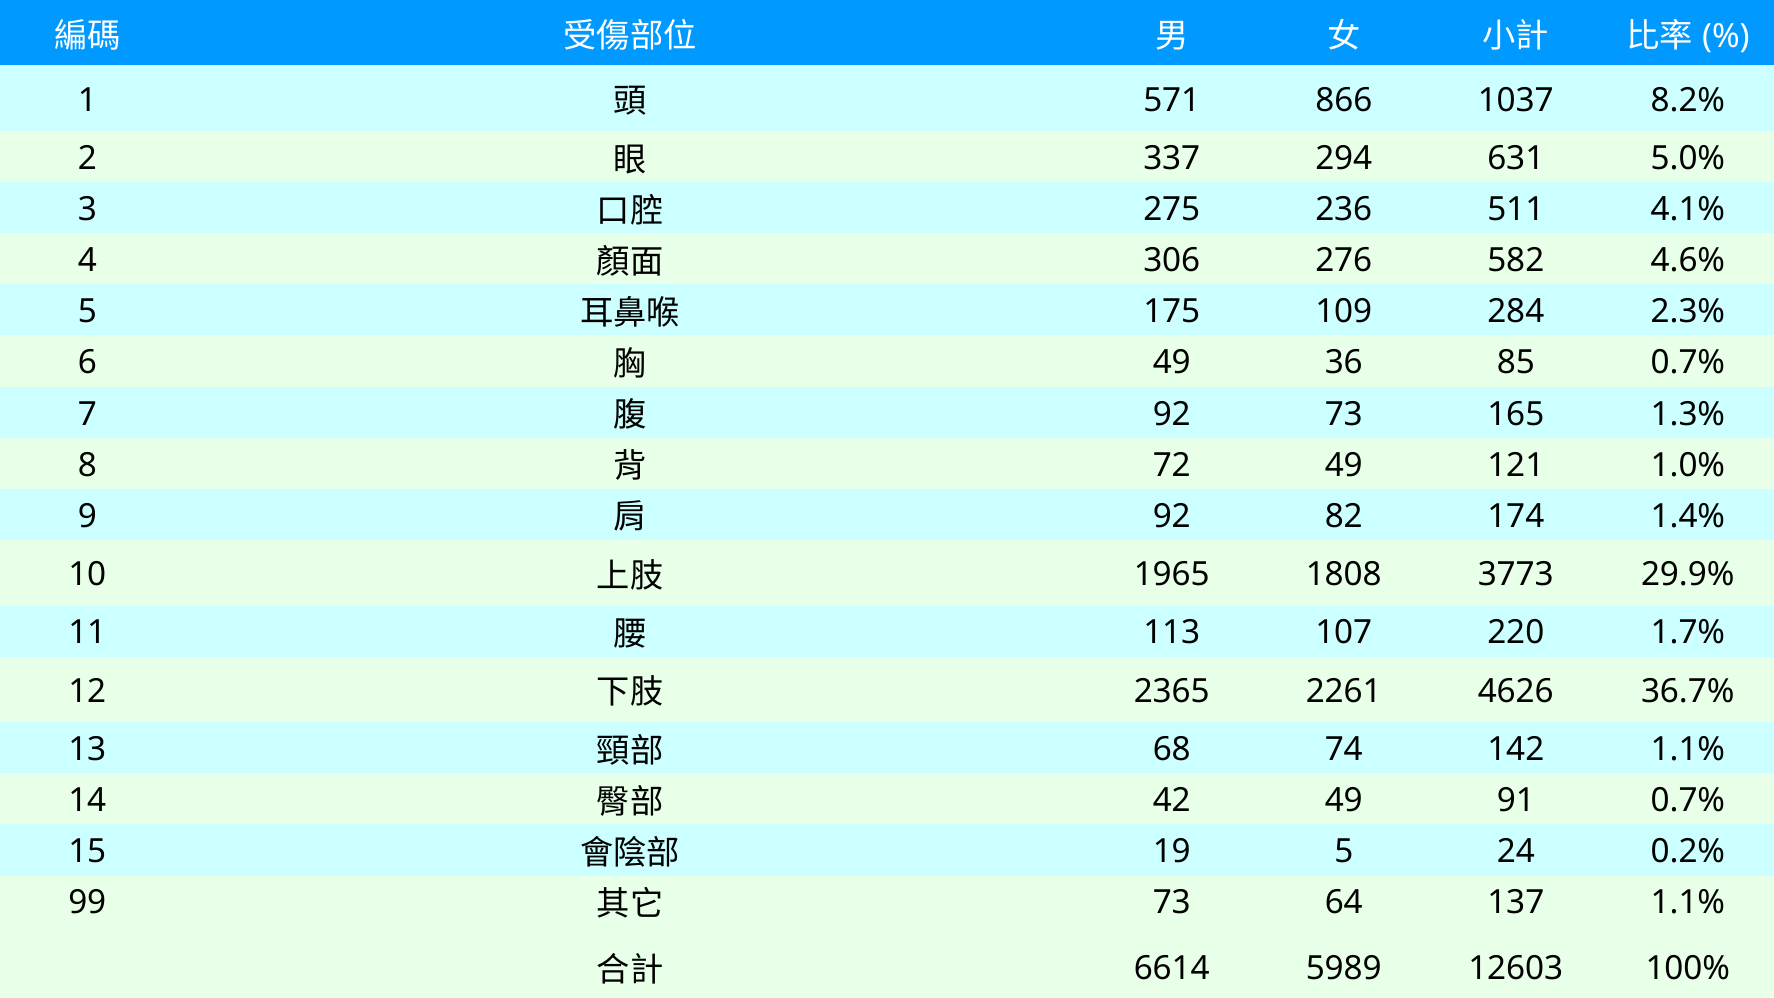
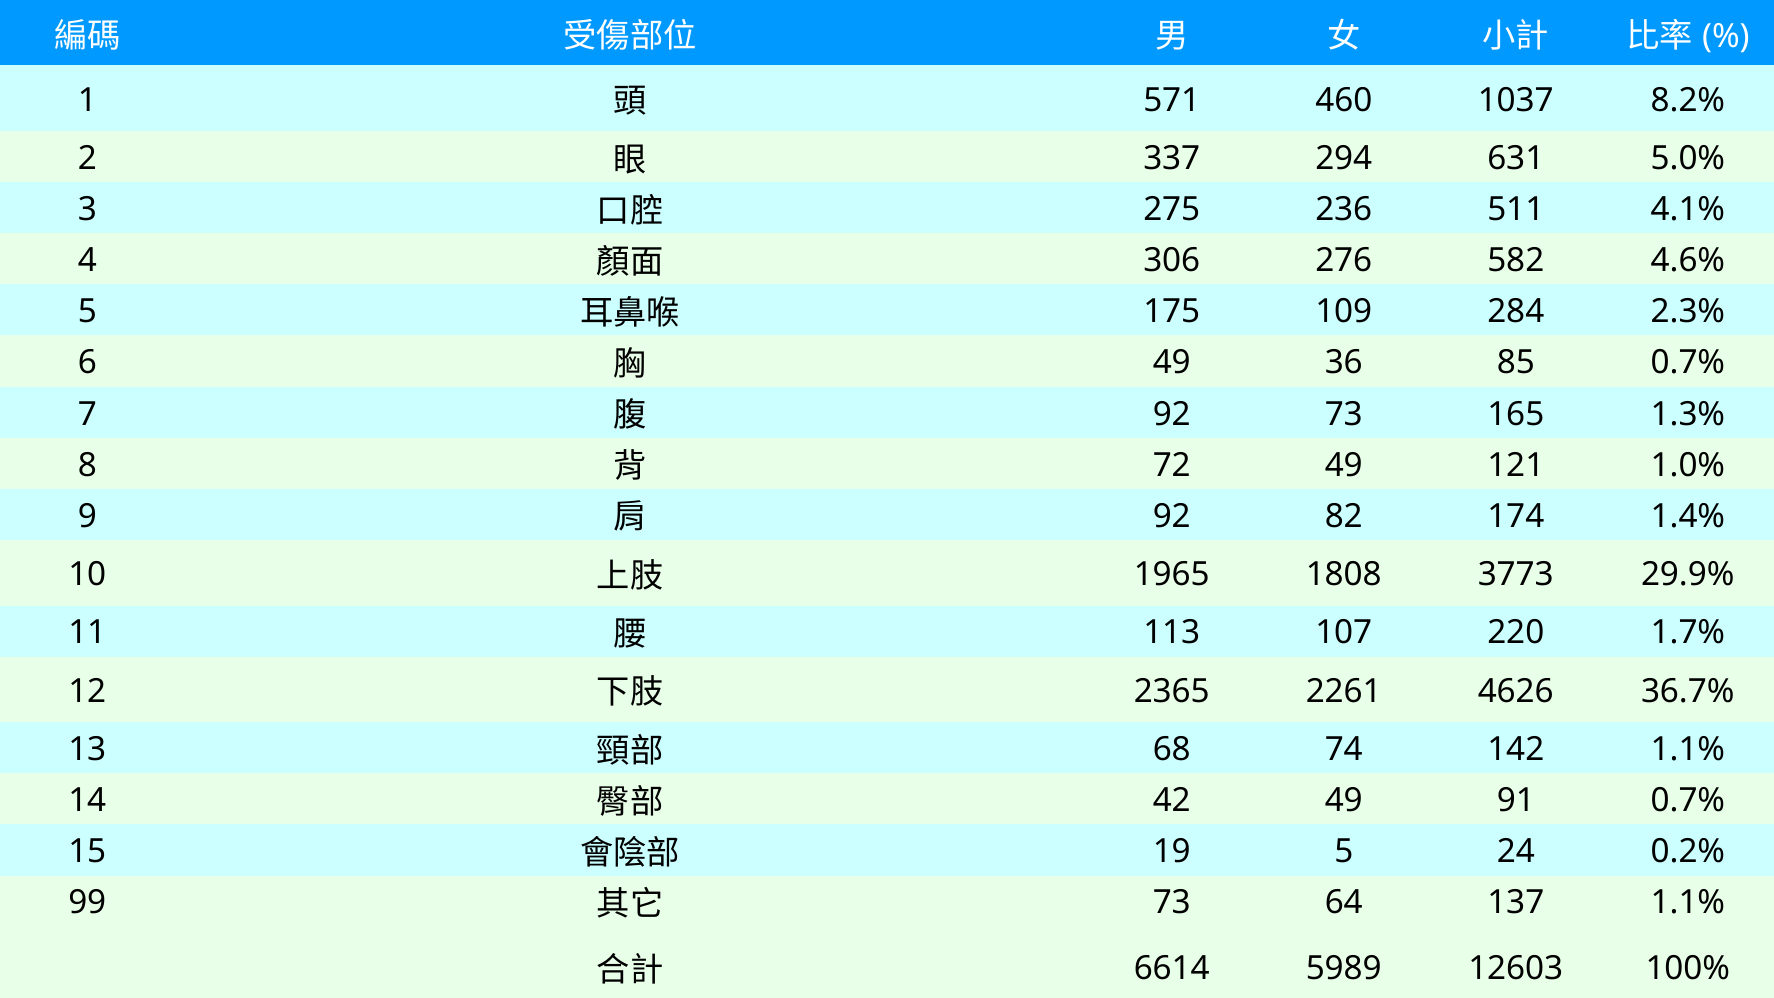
866: 866 -> 460
